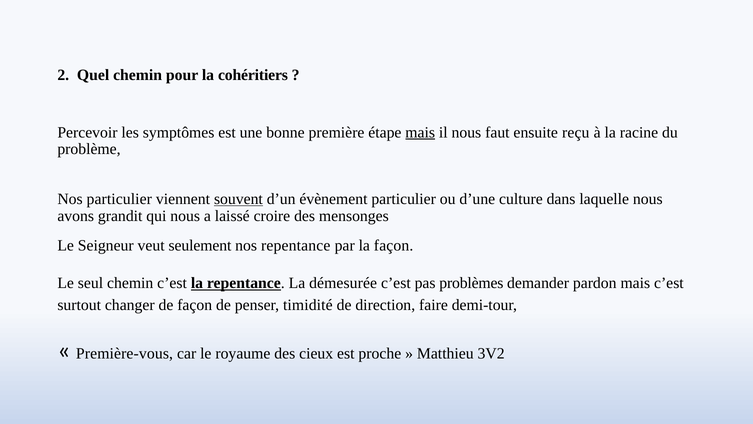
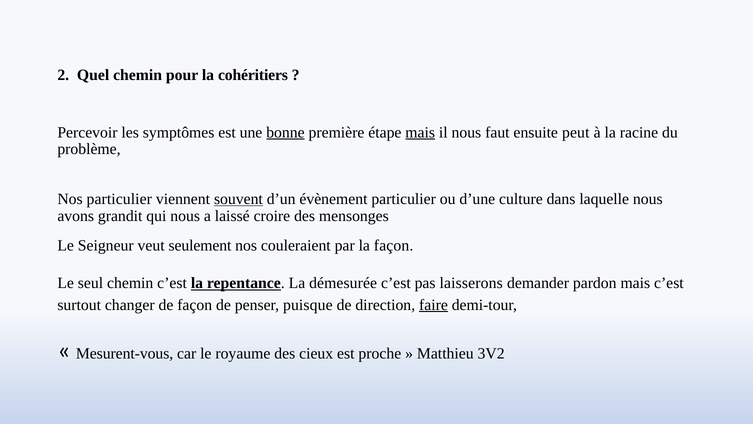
bonne underline: none -> present
reçu: reçu -> peut
nos repentance: repentance -> couleraient
problèmes: problèmes -> laisserons
timidité: timidité -> puisque
faire underline: none -> present
Première-vous: Première-vous -> Mesurent-vous
